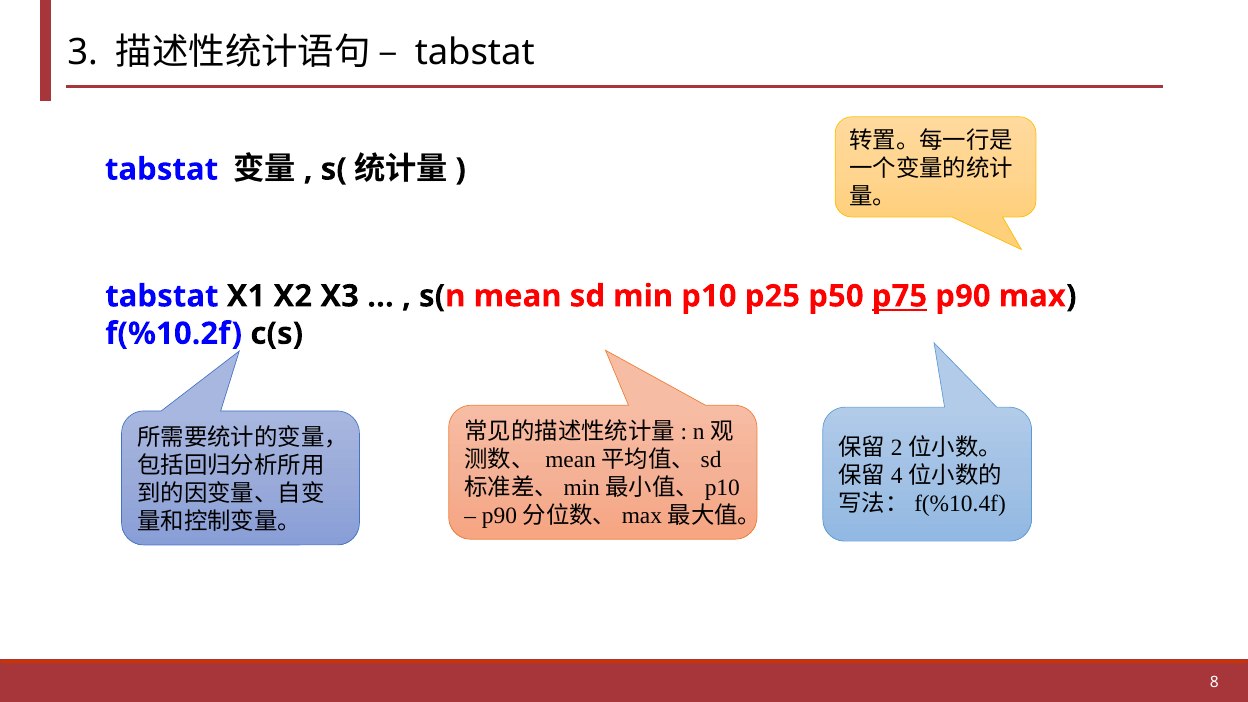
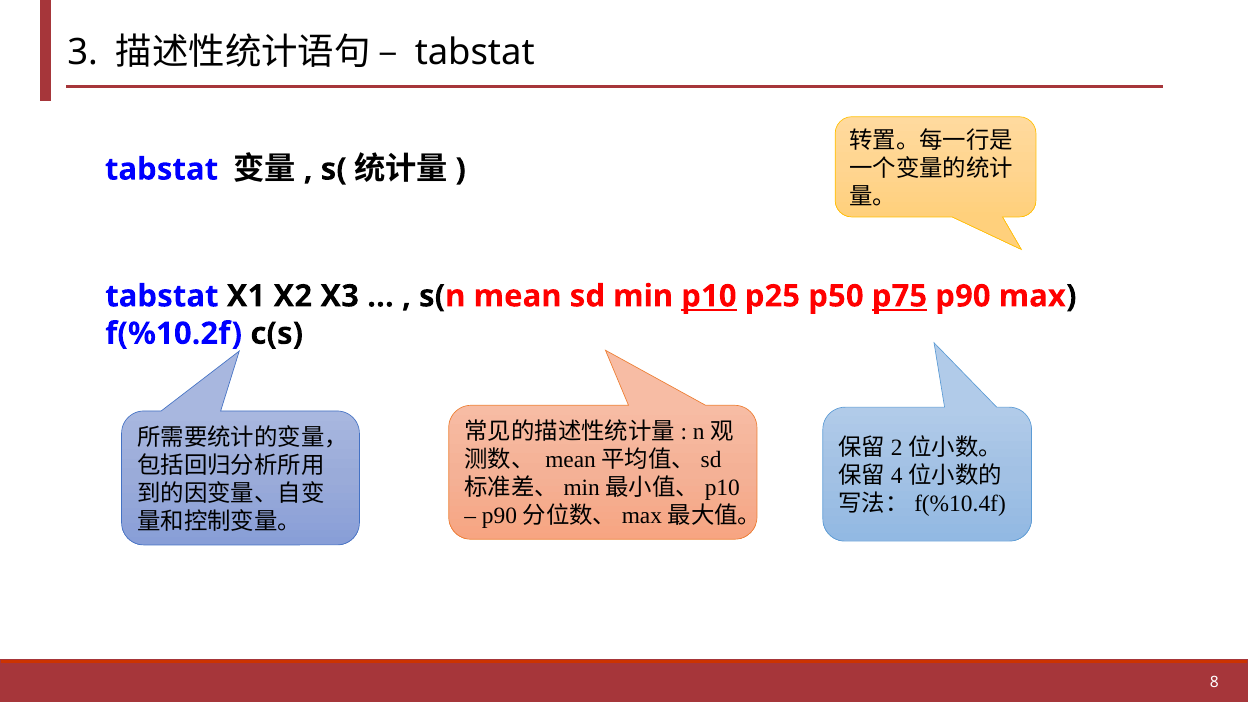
p10 underline: none -> present
